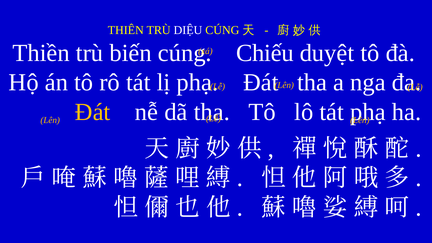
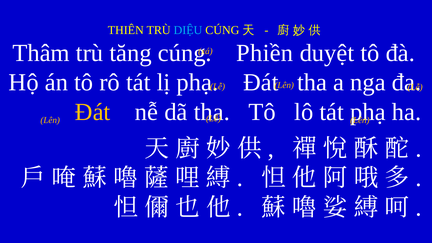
DIỆU colour: white -> light blue
Thiền: Thiền -> Thâm
biến: biến -> tăng
Chiếu: Chiếu -> Phiền
